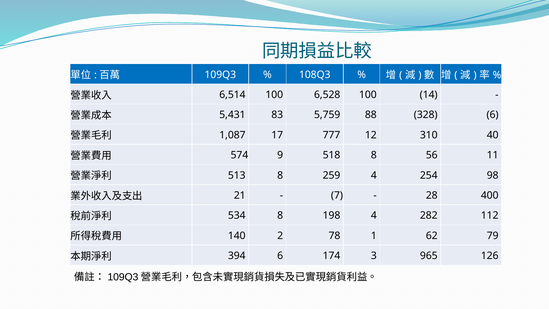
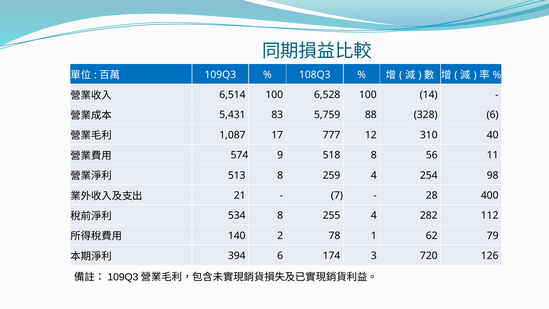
198: 198 -> 255
965: 965 -> 720
